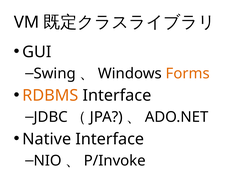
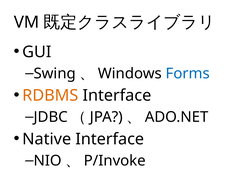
Forms colour: orange -> blue
